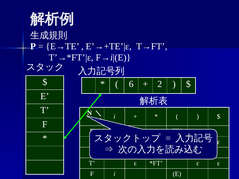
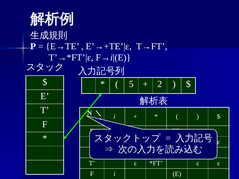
6: 6 -> 5
